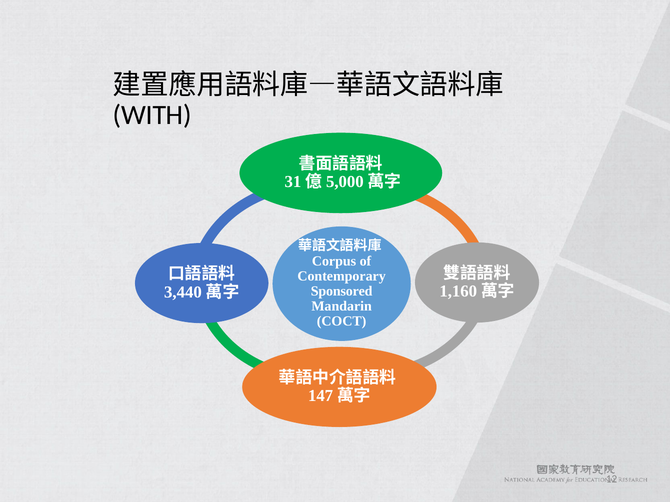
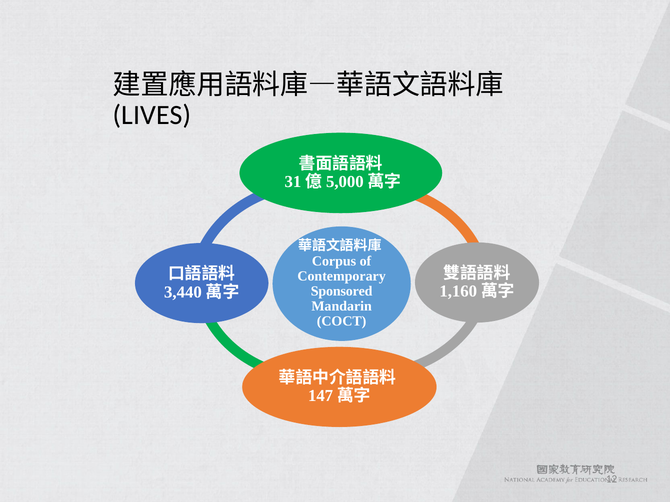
WITH: WITH -> LIVES
